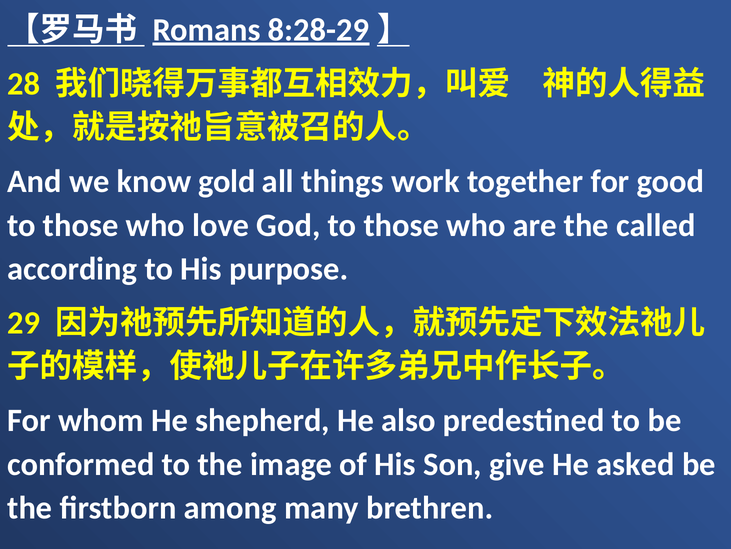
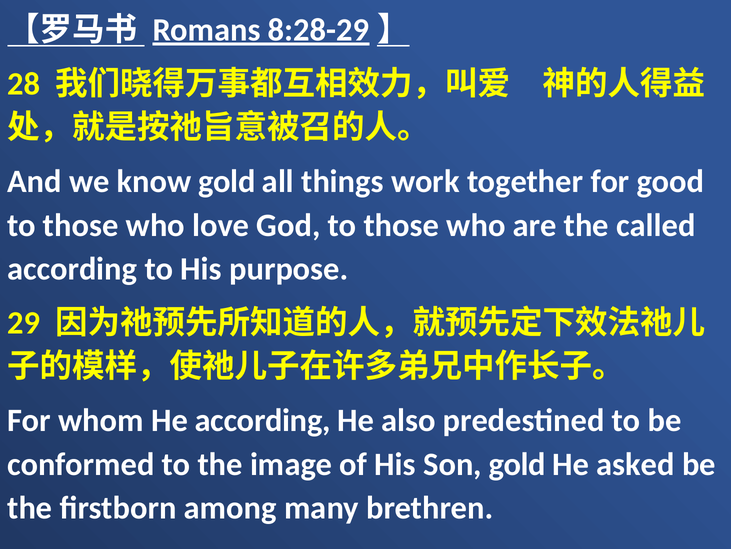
He shepherd: shepherd -> according
Son give: give -> gold
